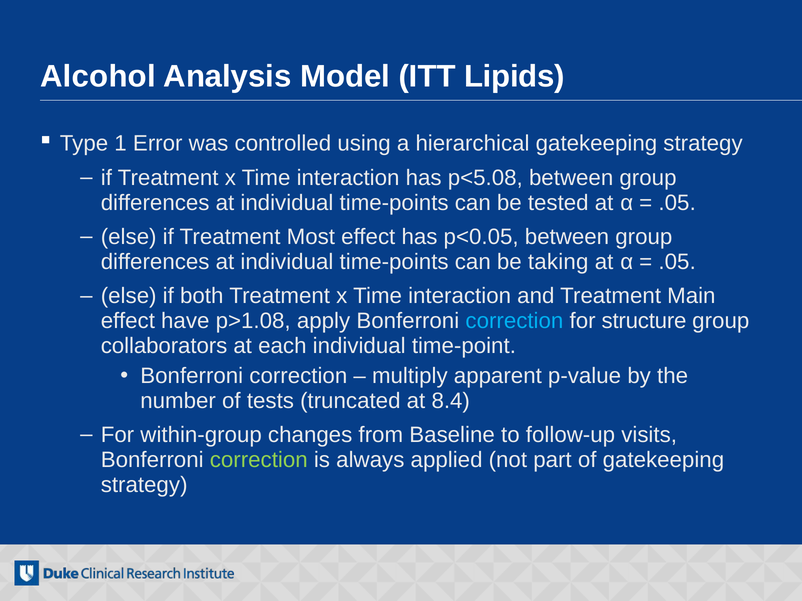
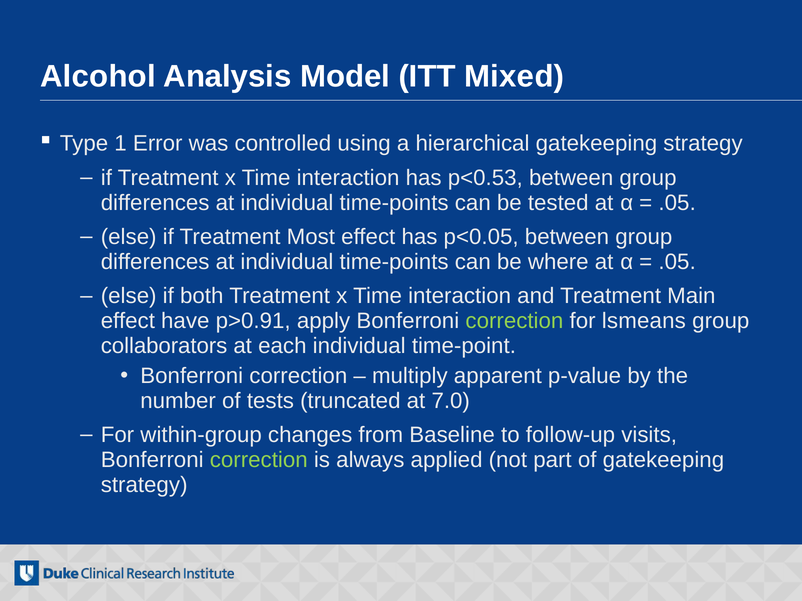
Lipids: Lipids -> Mixed
p<5.08: p<5.08 -> p<0.53
taking: taking -> where
p>1.08: p>1.08 -> p>0.91
correction at (514, 321) colour: light blue -> light green
structure: structure -> lsmeans
8.4: 8.4 -> 7.0
